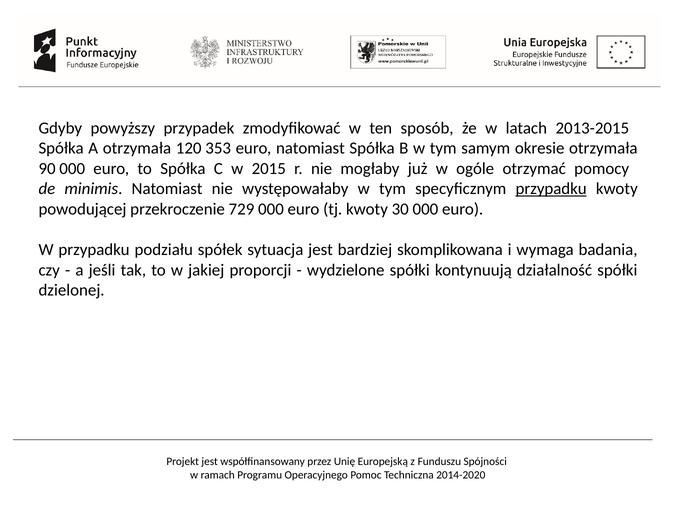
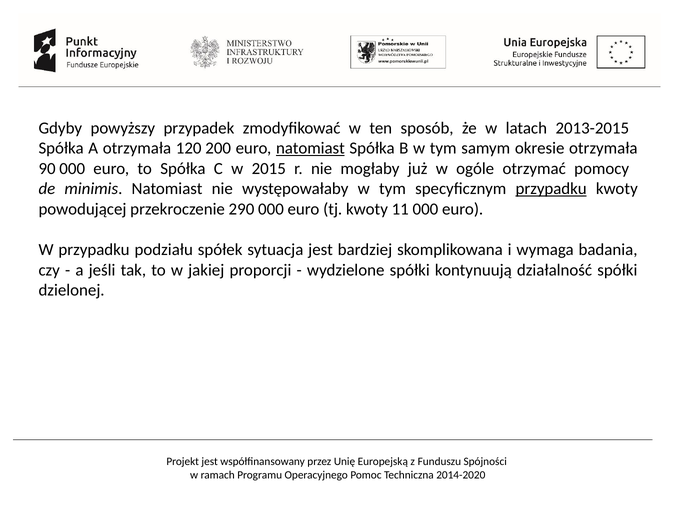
353: 353 -> 200
natomiast at (310, 148) underline: none -> present
729: 729 -> 290
30: 30 -> 11
